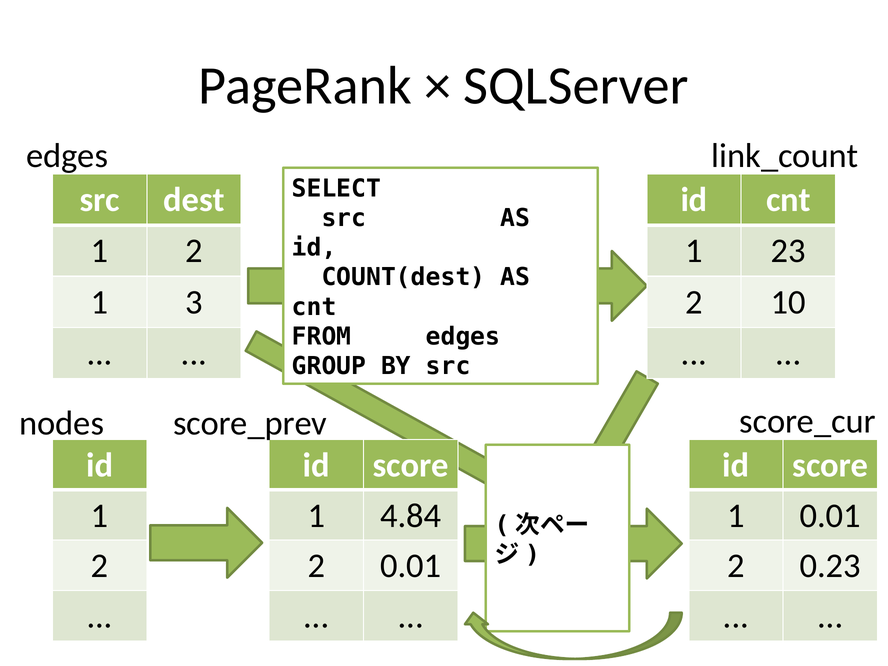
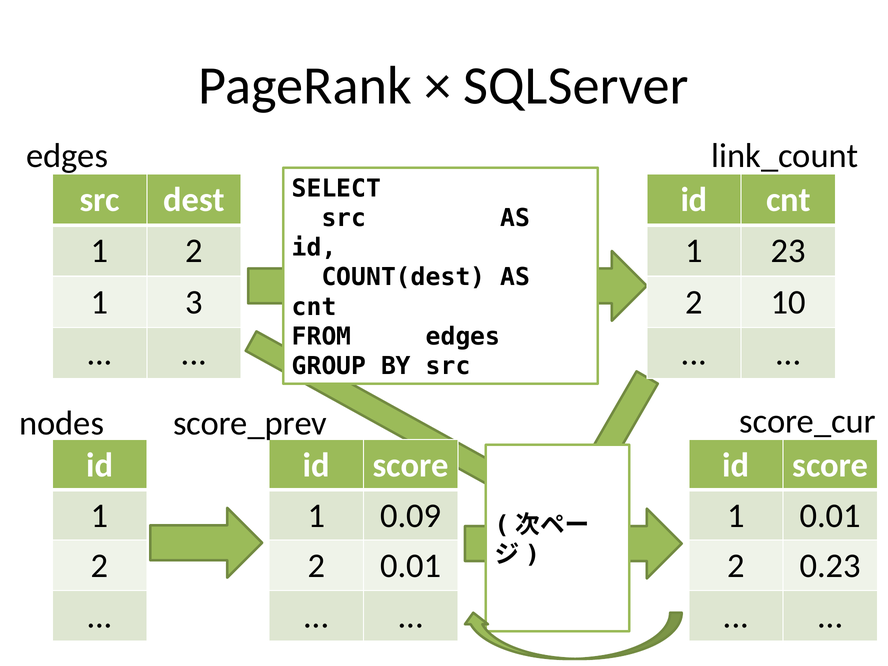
4.84: 4.84 -> 0.09
